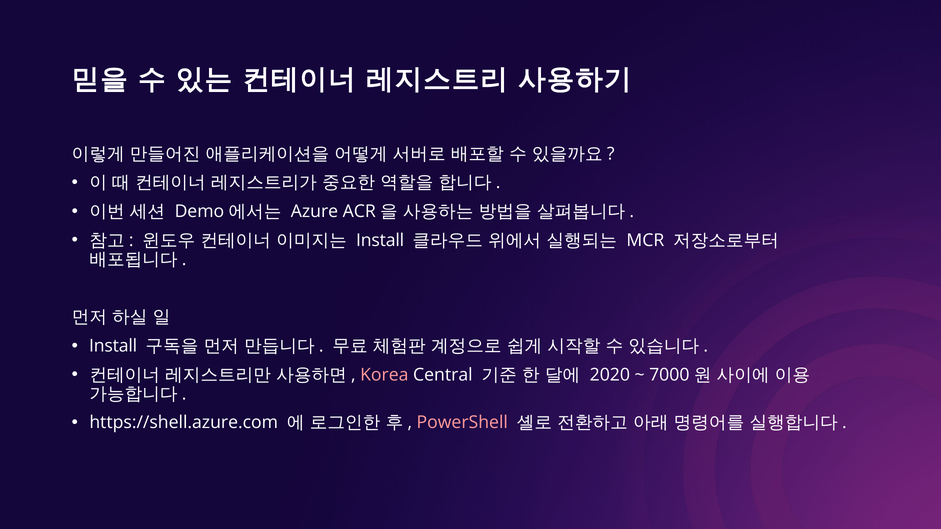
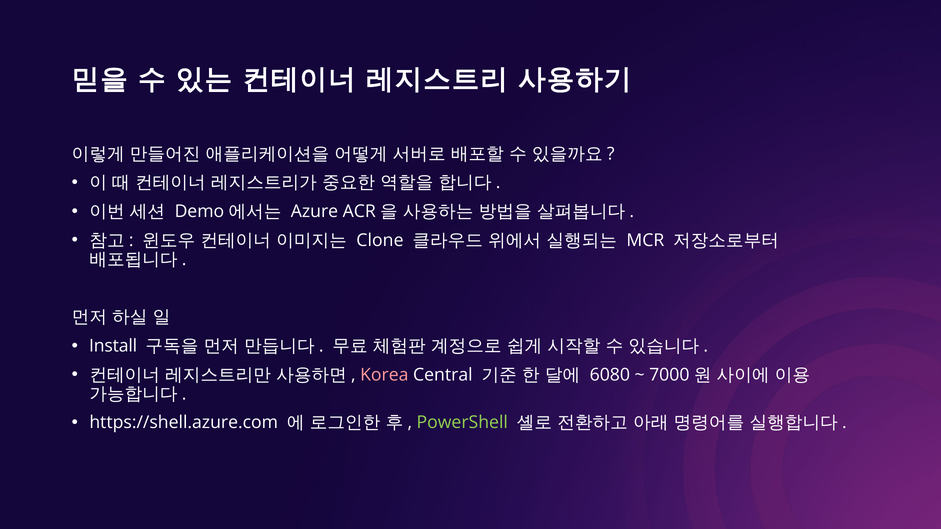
Install at (380, 240): Install -> Clone
2020: 2020 -> 6080
PowerShell colour: pink -> light green
